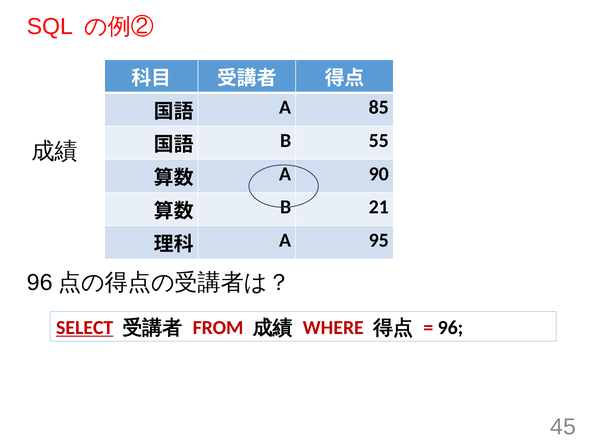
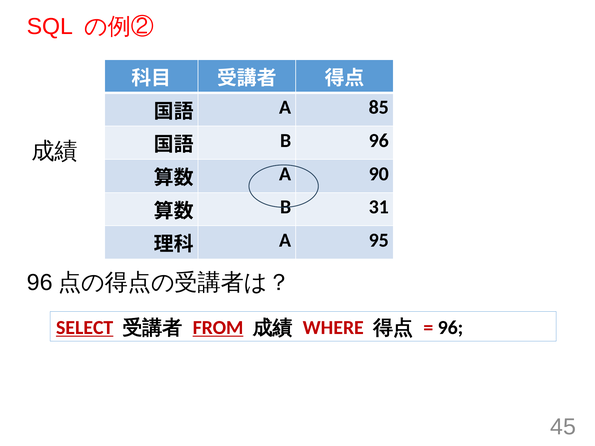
B 55: 55 -> 96
21: 21 -> 31
FROM underline: none -> present
